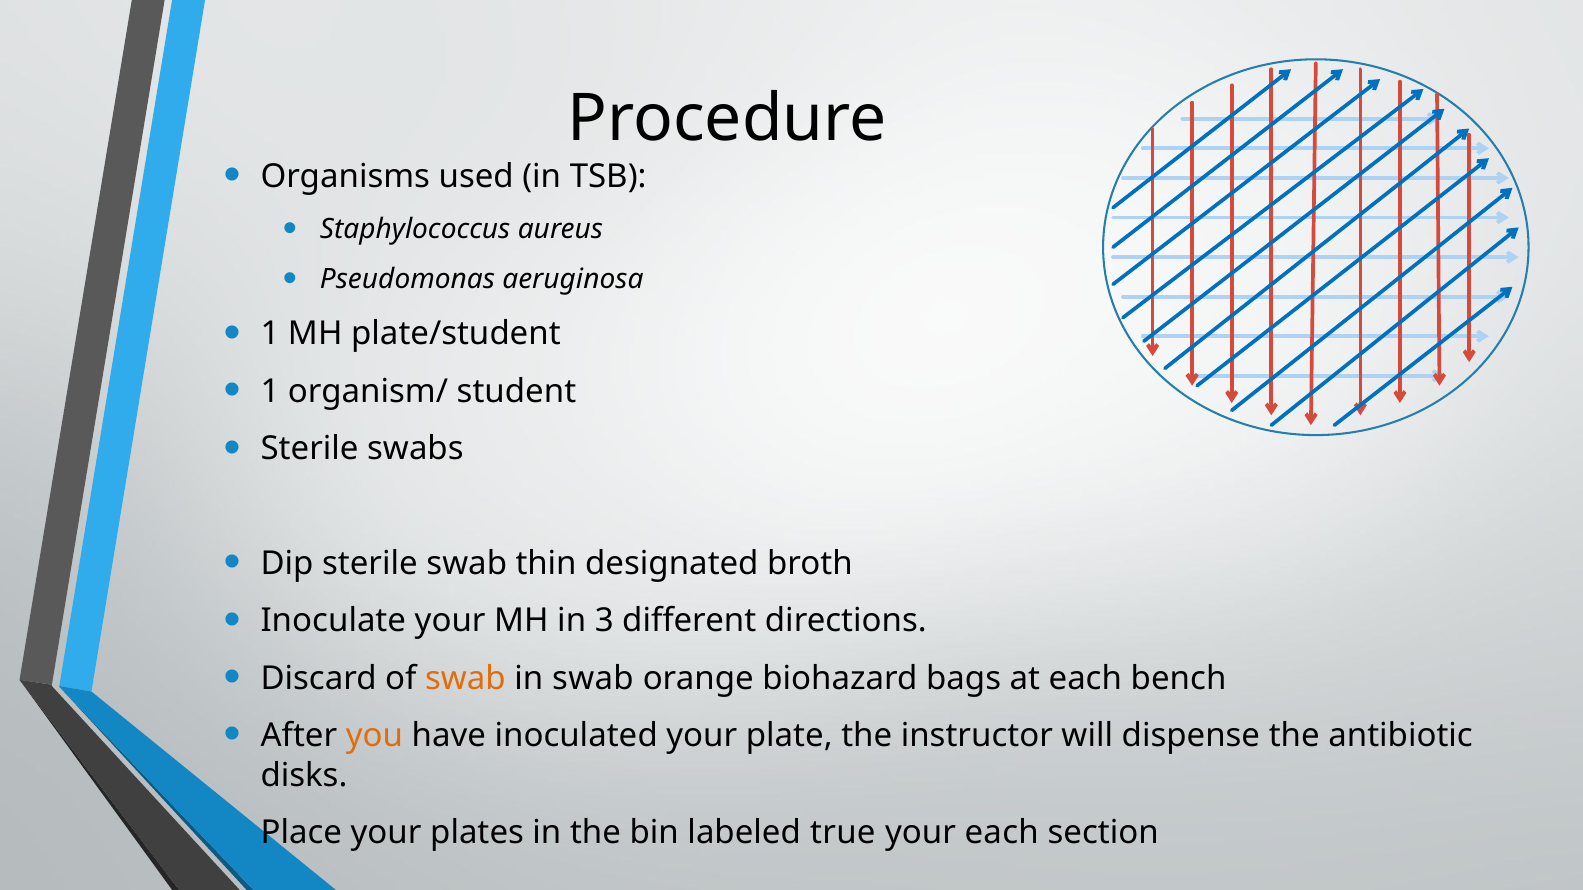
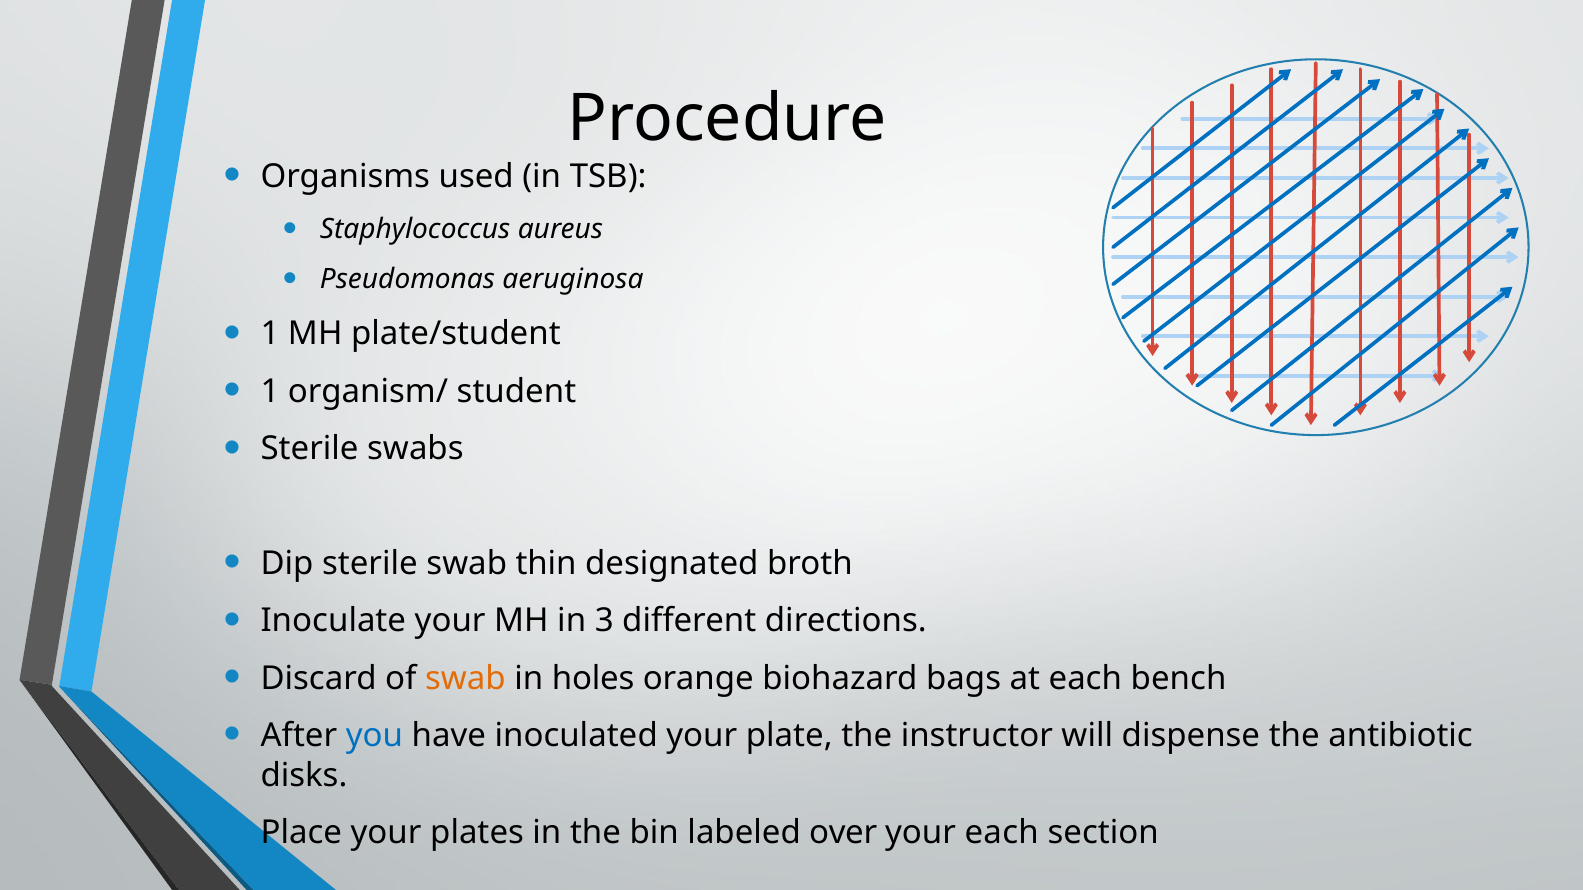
in swab: swab -> holes
you colour: orange -> blue
true: true -> over
